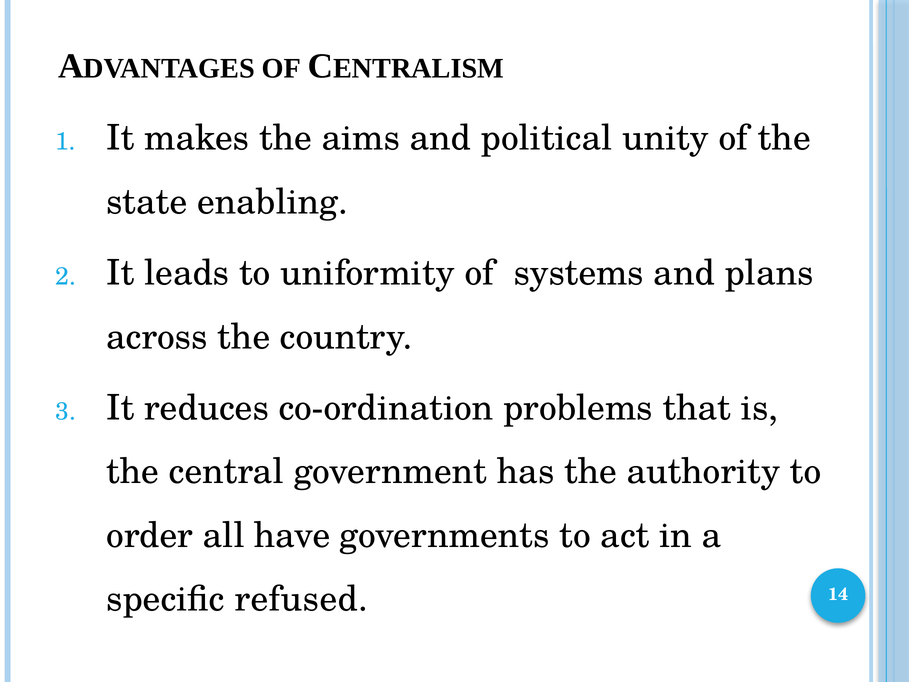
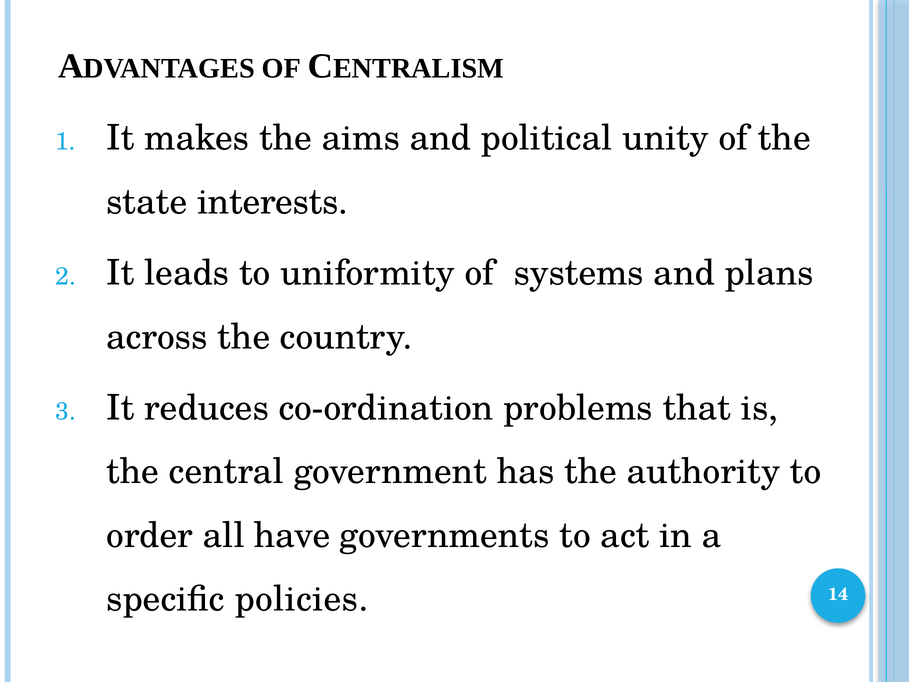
enabling: enabling -> interests
refused: refused -> policies
